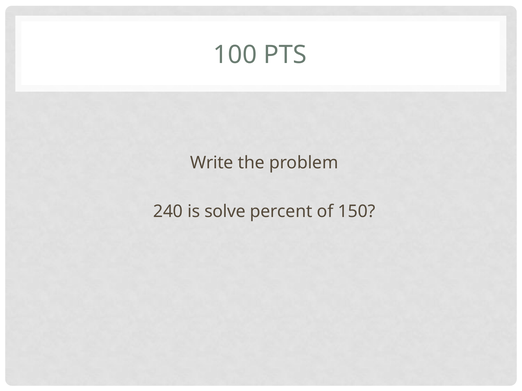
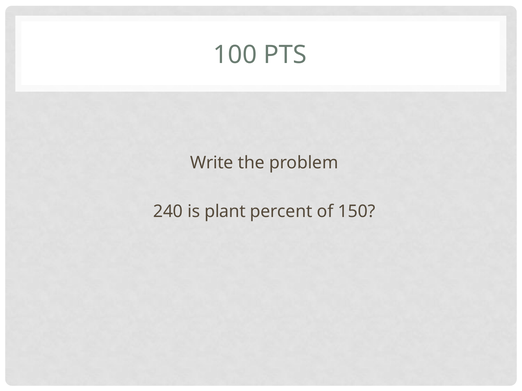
solve: solve -> plant
